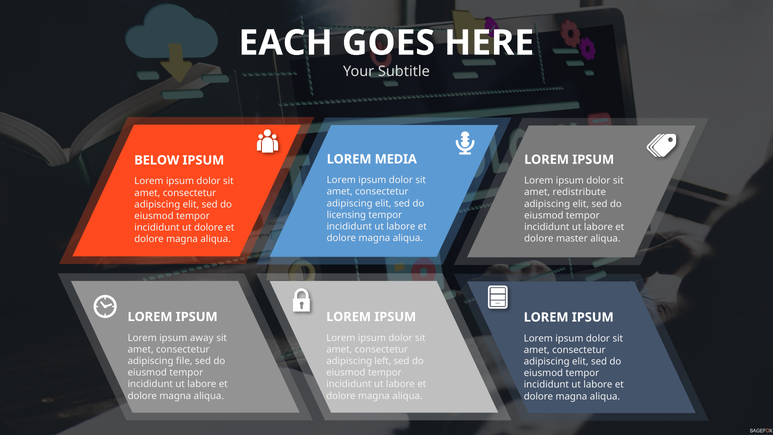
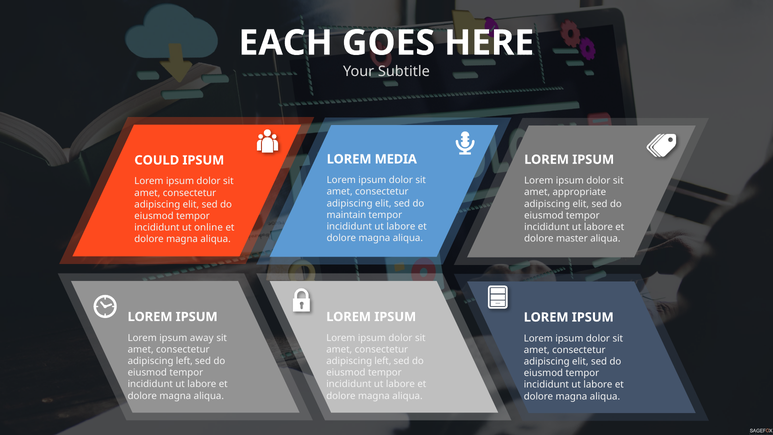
BELOW: BELOW -> COULD
redistribute: redistribute -> appropriate
licensing: licensing -> maintain
ut dolore: dolore -> online
file at (184, 361): file -> left
